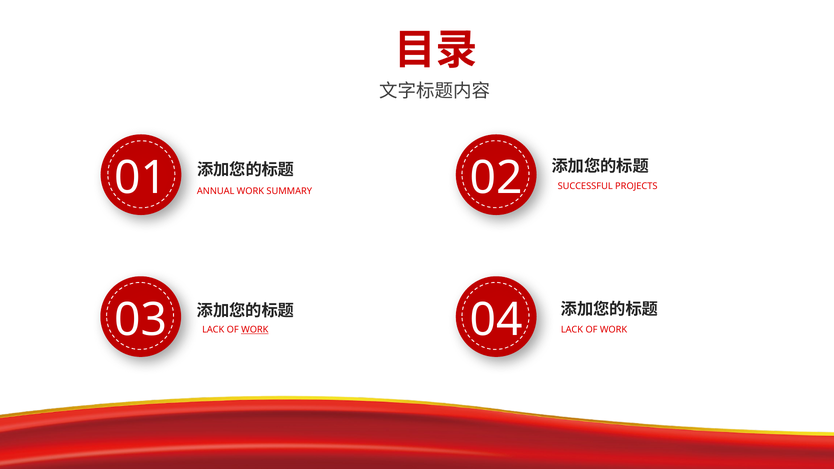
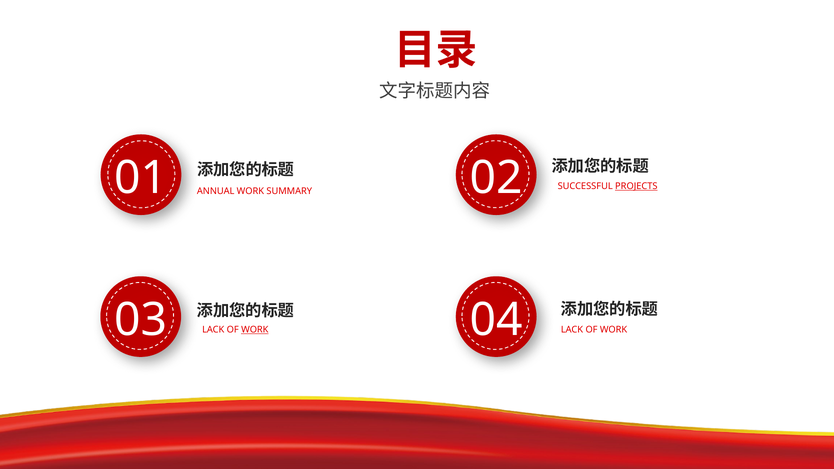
PROJECTS underline: none -> present
